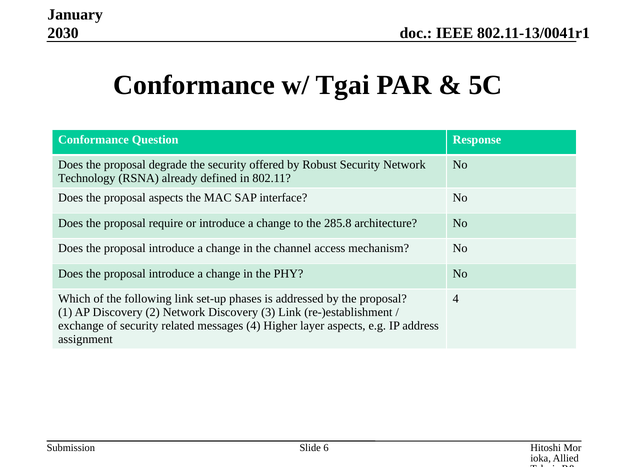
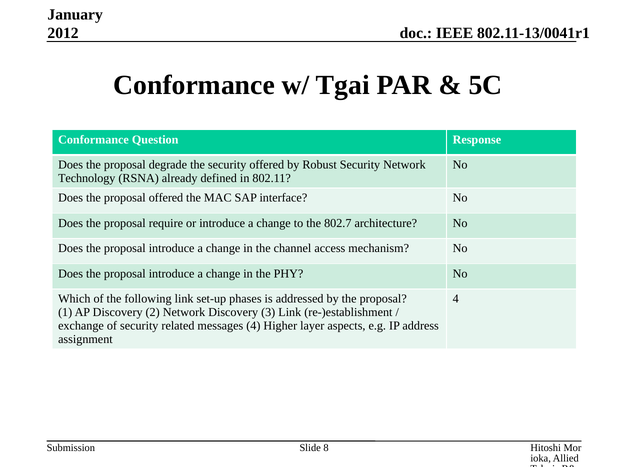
2030: 2030 -> 2012
proposal aspects: aspects -> offered
285.8: 285.8 -> 802.7
6: 6 -> 8
